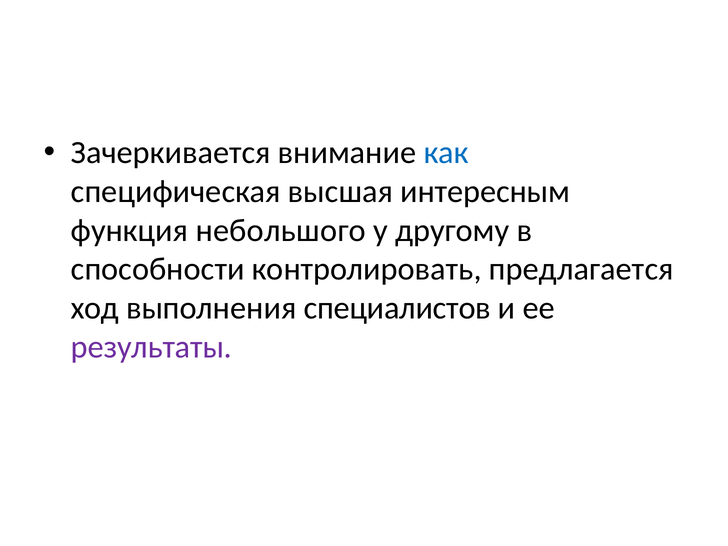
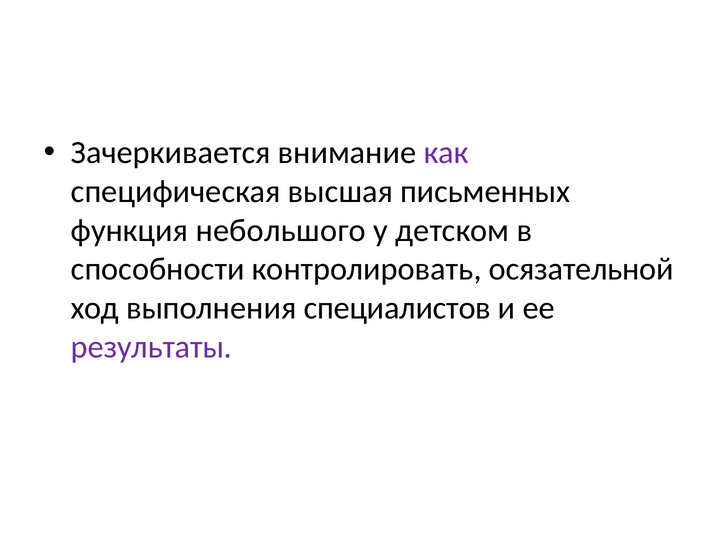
как colour: blue -> purple
интересным: интересным -> письменных
другому: другому -> детском
предлагается: предлагается -> осязательной
